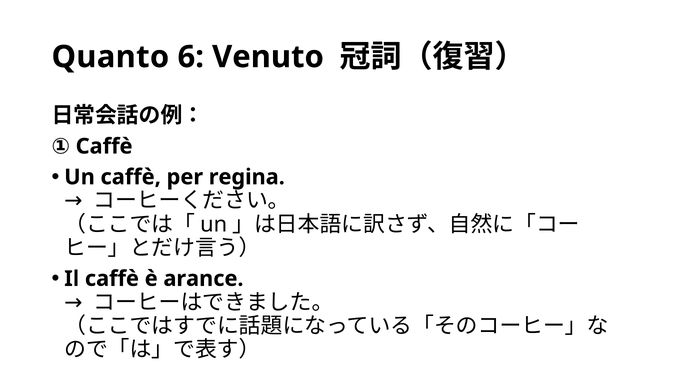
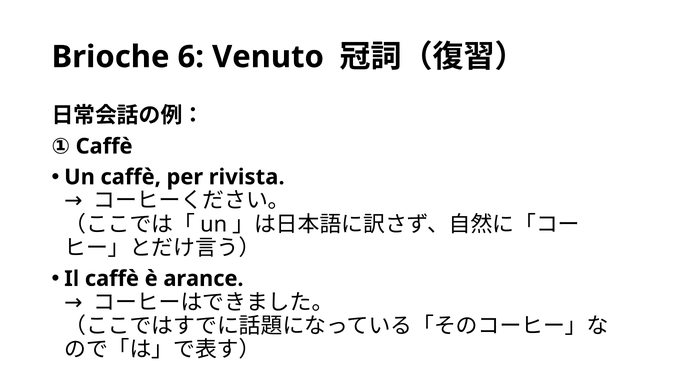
Quanto: Quanto -> Brioche
regina: regina -> rivista
